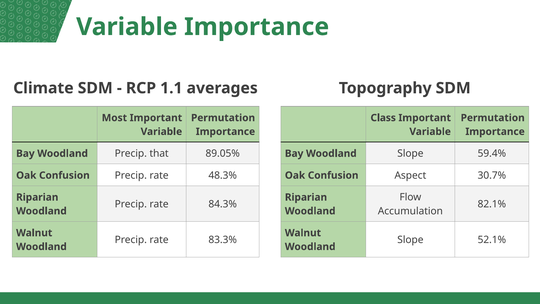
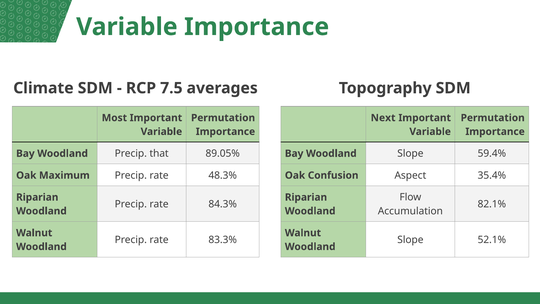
1.1: 1.1 -> 7.5
Class: Class -> Next
Confusion at (64, 175): Confusion -> Maximum
30.7%: 30.7% -> 35.4%
